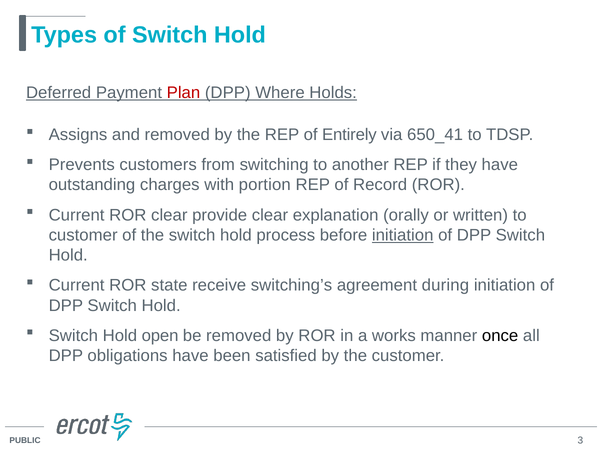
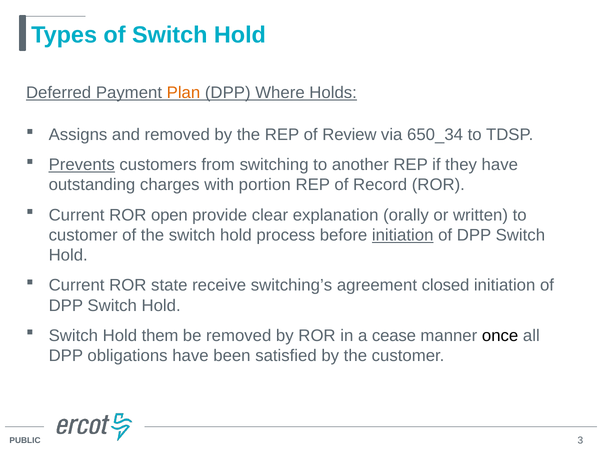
Plan colour: red -> orange
Entirely: Entirely -> Review
650_41: 650_41 -> 650_34
Prevents underline: none -> present
ROR clear: clear -> open
during: during -> closed
open: open -> them
works: works -> cease
